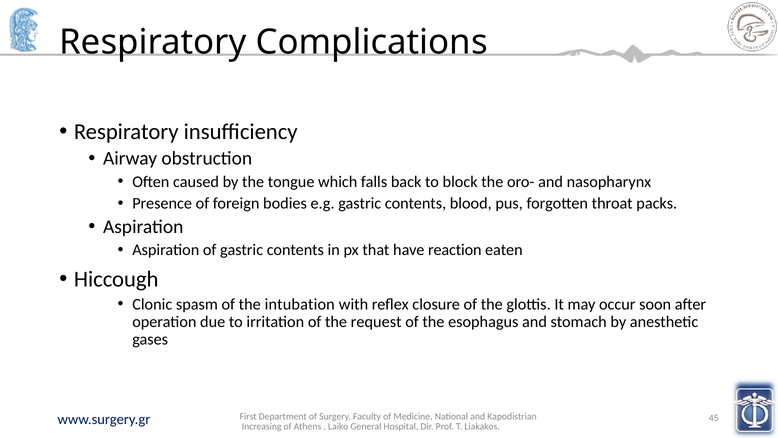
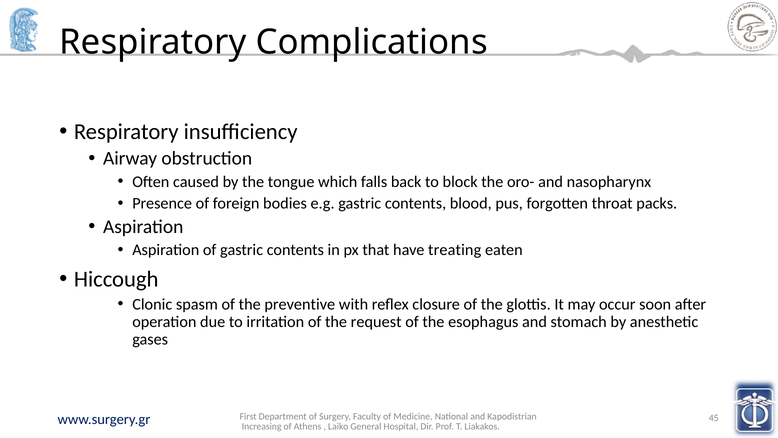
reaction: reaction -> treating
intubation: intubation -> preventive
